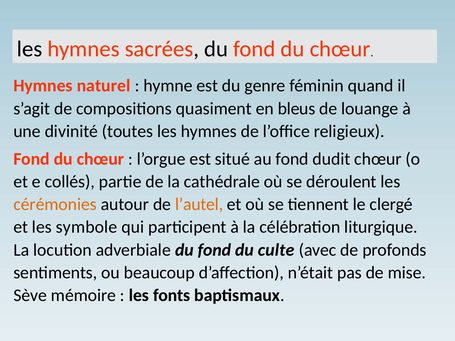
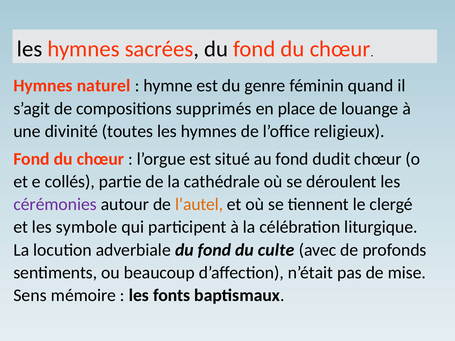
quasiment: quasiment -> supprimés
bleus: bleus -> place
cérémonies colour: orange -> purple
Sève: Sève -> Sens
